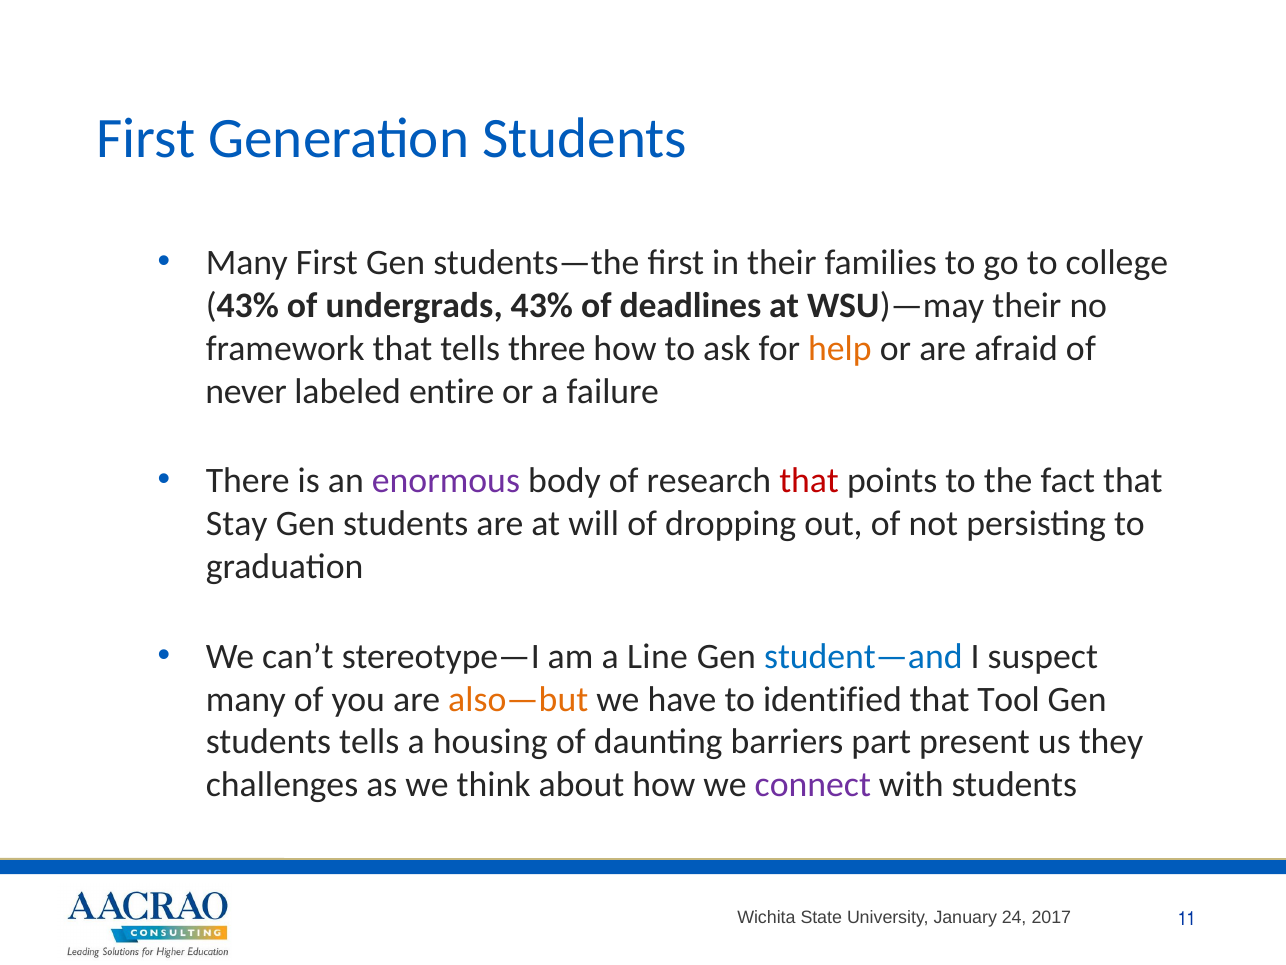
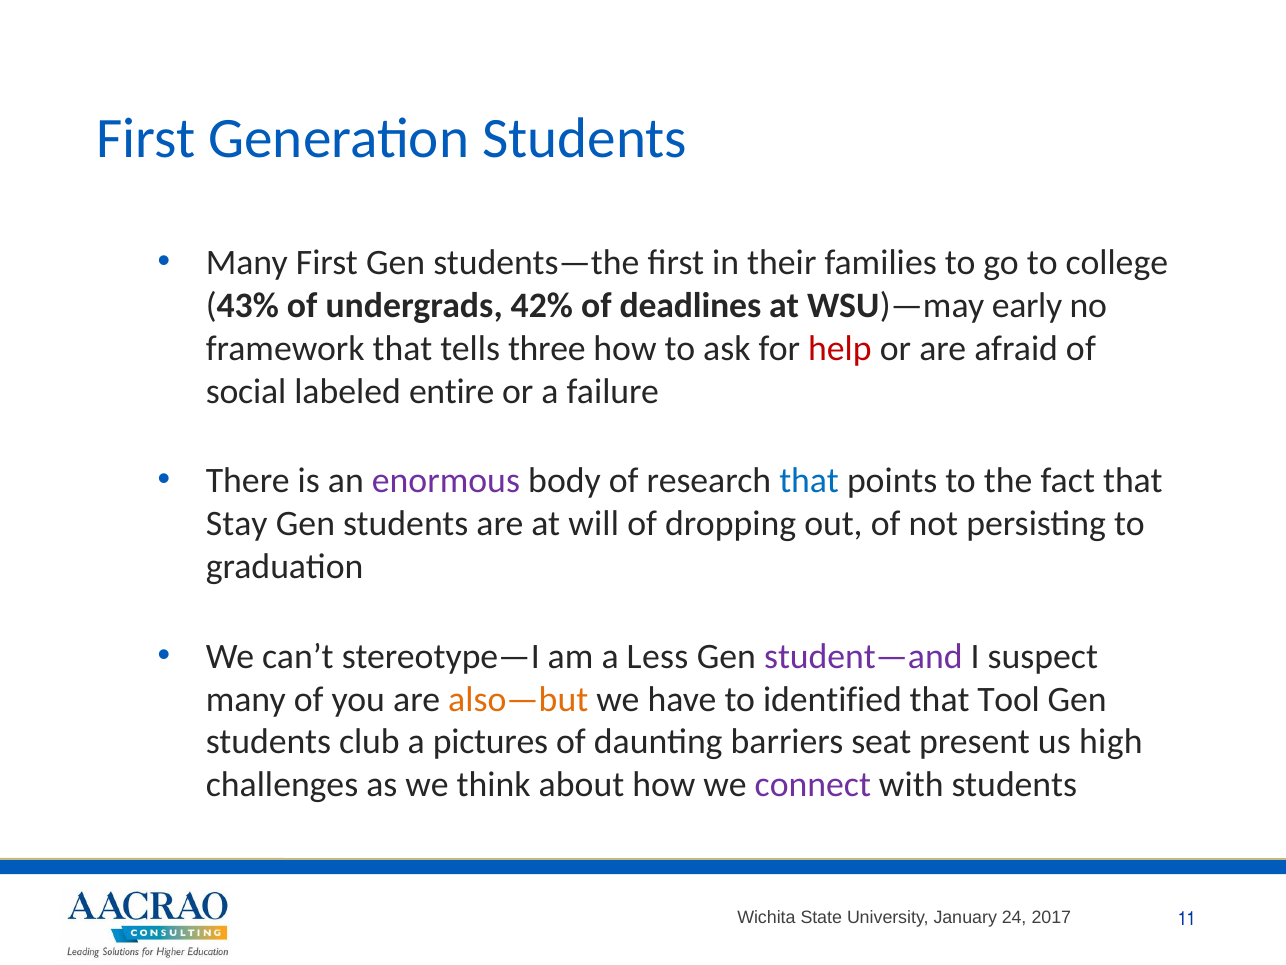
undergrads 43%: 43% -> 42%
WSU)—may their: their -> early
help colour: orange -> red
never: never -> social
that at (809, 481) colour: red -> blue
Line: Line -> Less
student—and colour: blue -> purple
students tells: tells -> club
housing: housing -> pictures
part: part -> seat
they: they -> high
